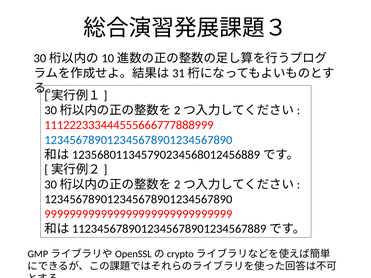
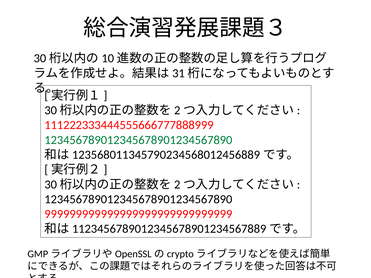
123456789012345678901234567890 at (138, 140) colour: blue -> green
